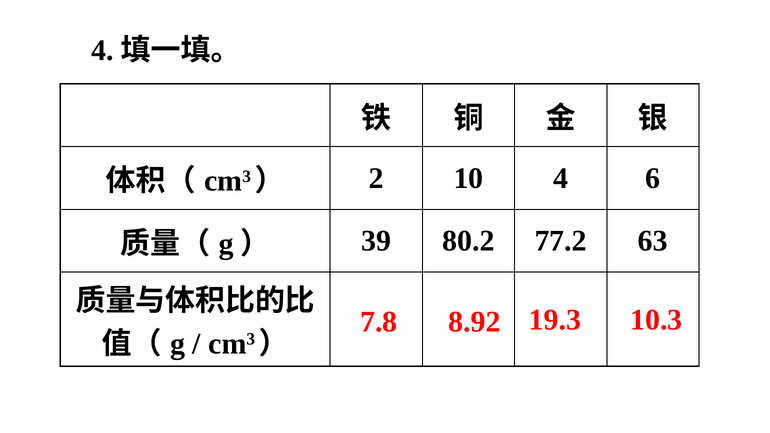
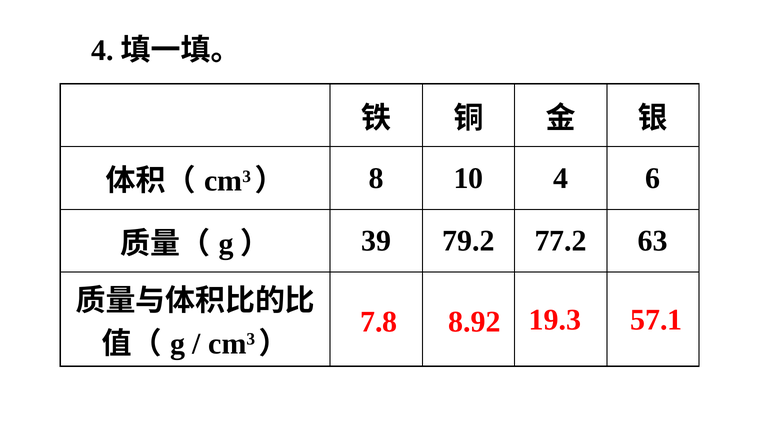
2: 2 -> 8
80.2: 80.2 -> 79.2
10.3: 10.3 -> 57.1
